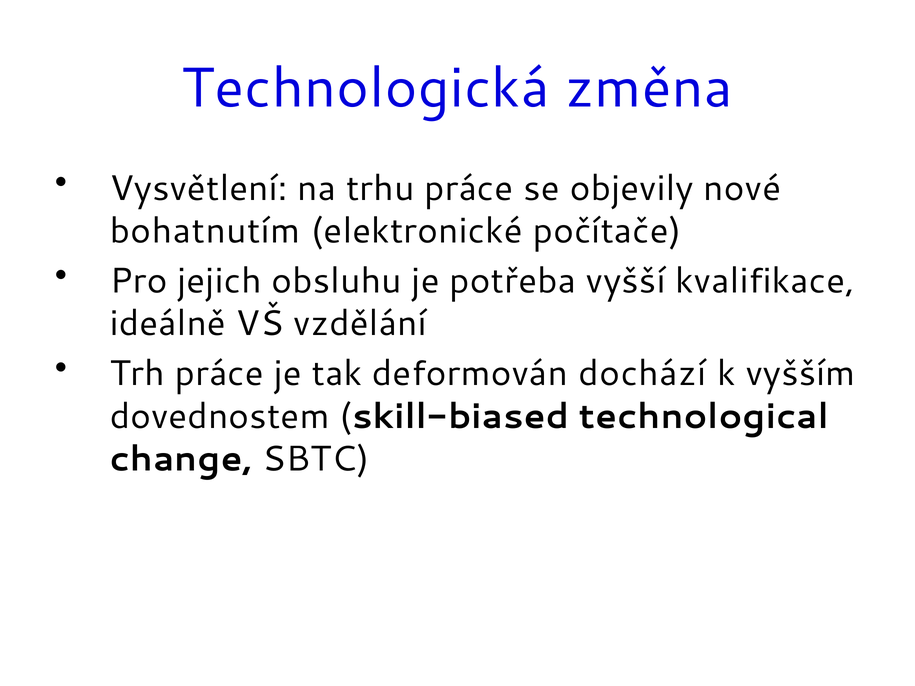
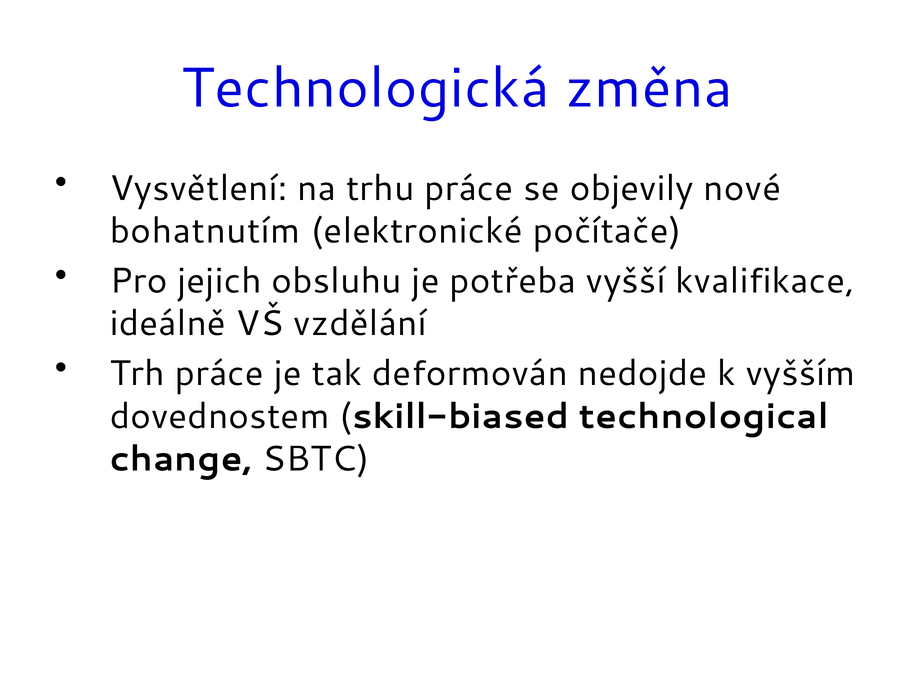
dochází: dochází -> nedojde
